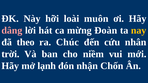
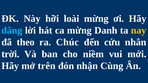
loài muôn: muôn -> mừng
dâng colour: pink -> light blue
Đoàn: Đoàn -> Danh
lạnh: lạnh -> trên
Chốn: Chốn -> Cùng
